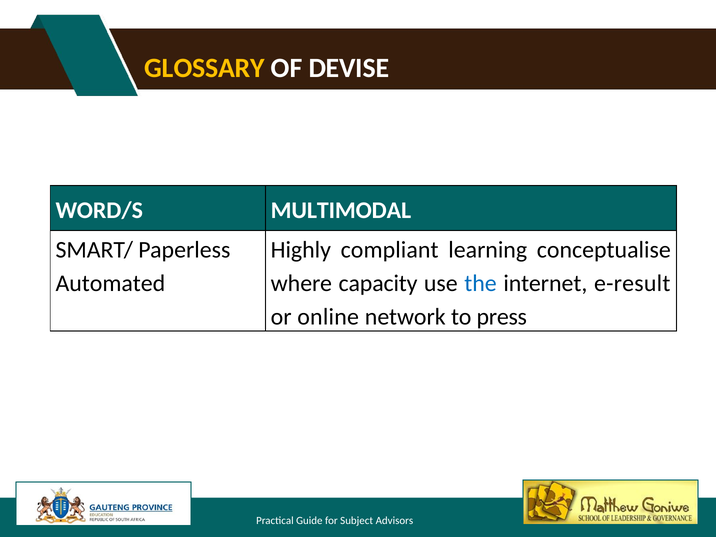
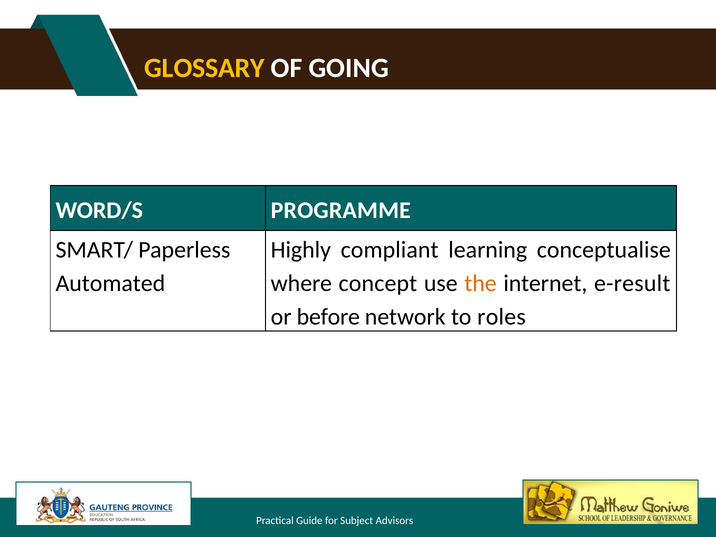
DEVISE: DEVISE -> GOING
MULTIMODAL: MULTIMODAL -> PROGRAMME
capacity: capacity -> concept
the colour: blue -> orange
online: online -> before
press: press -> roles
